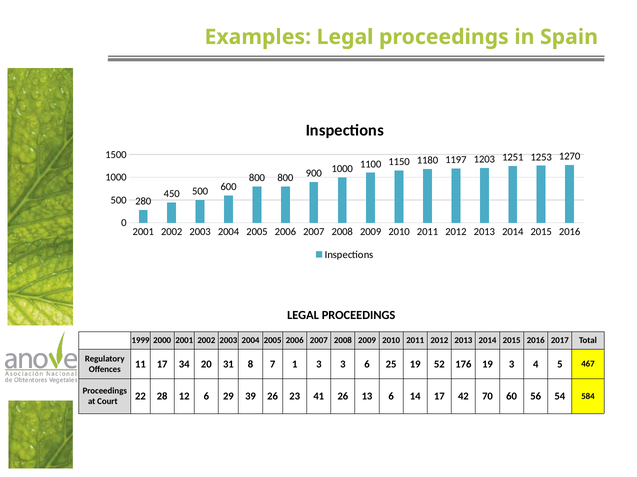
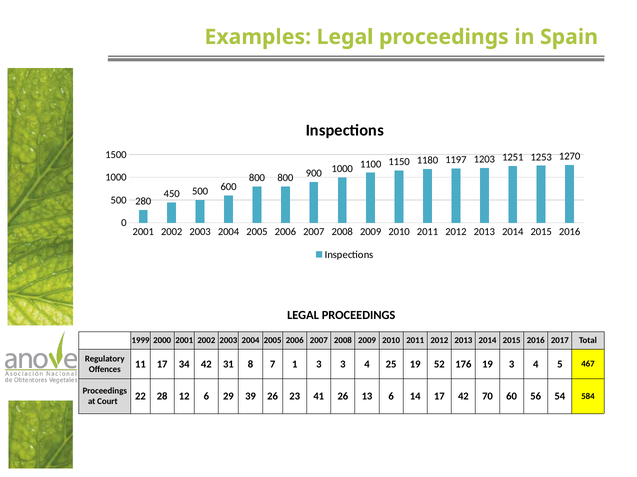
34 20: 20 -> 42
3 3 6: 6 -> 4
